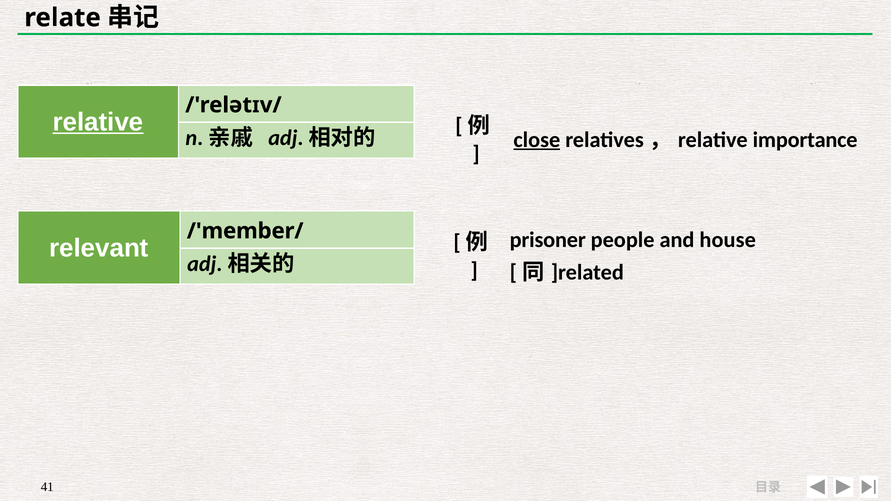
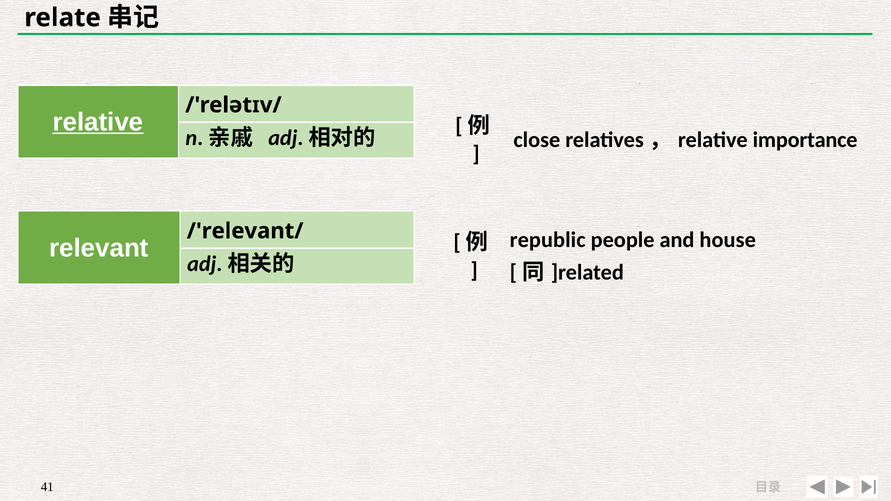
close underline: present -> none
prisoner: prisoner -> republic
/'member/: /'member/ -> /'relevant/
